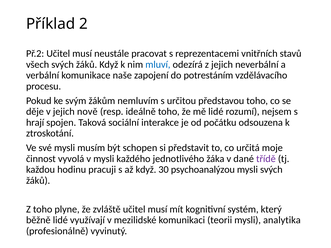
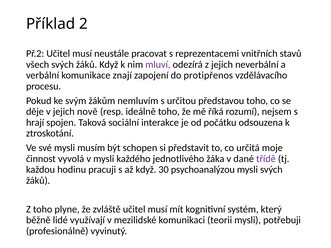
mluví colour: blue -> purple
naše: naše -> znají
potrestáním: potrestáním -> protipřenos
mě lidé: lidé -> říká
analytika: analytika -> potřebuji
